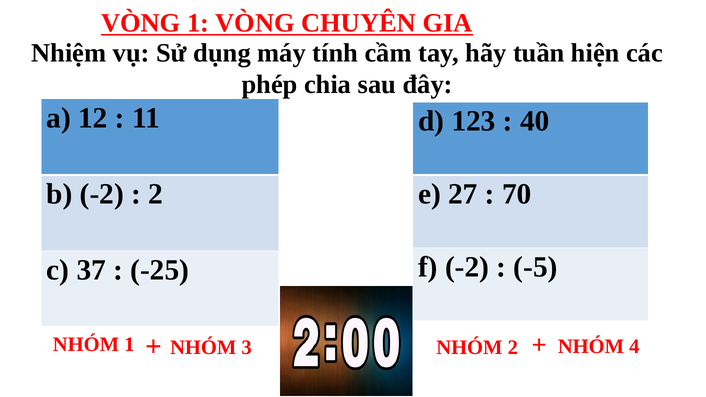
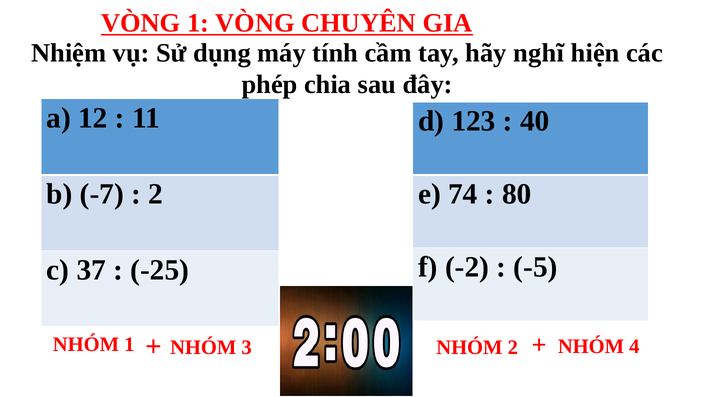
tuần: tuần -> nghĩ
b -2: -2 -> -7
27: 27 -> 74
70: 70 -> 80
